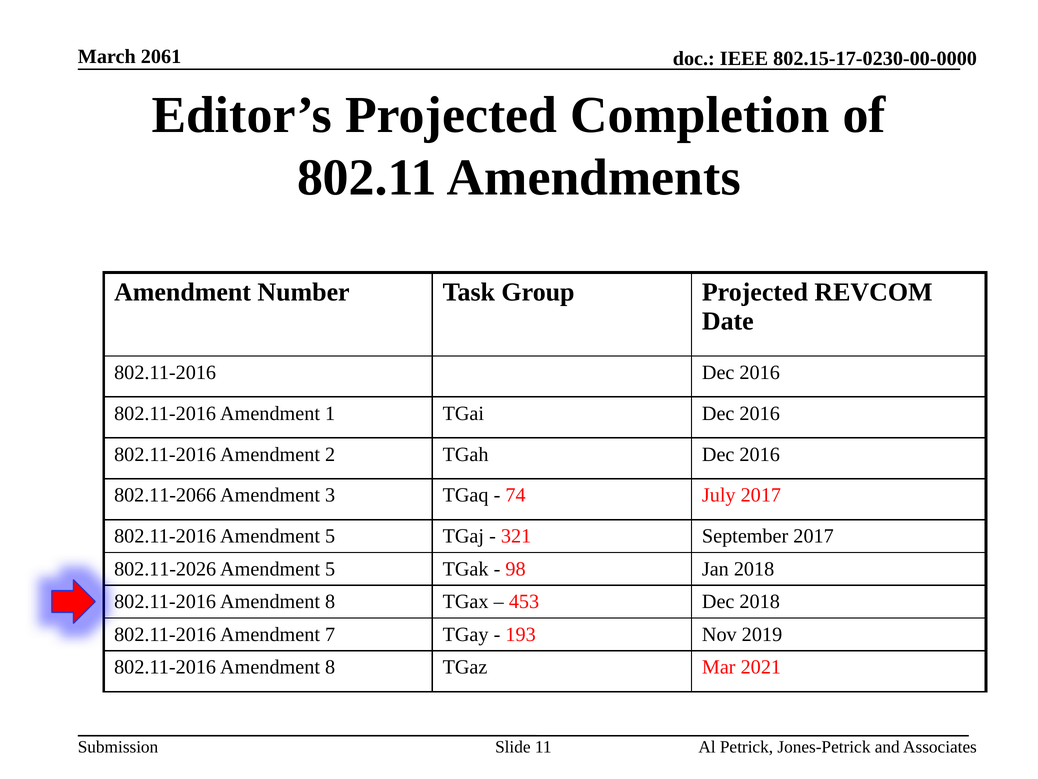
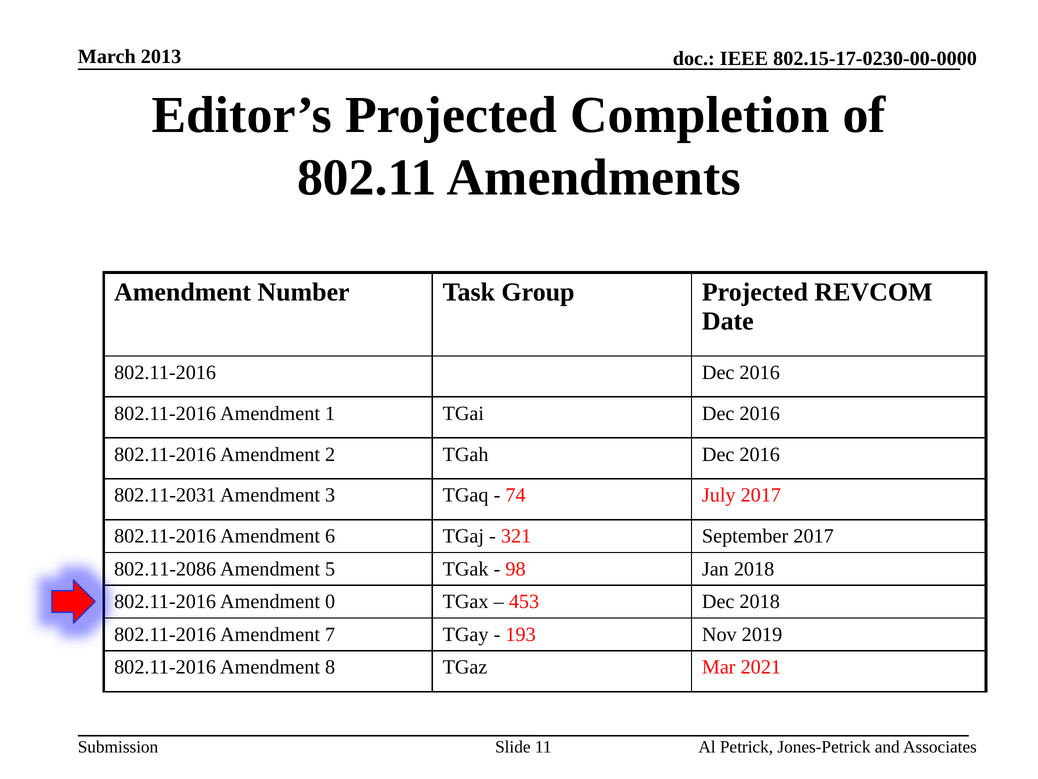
2061: 2061 -> 2013
802.11-2066: 802.11-2066 -> 802.11-2031
802.11-2016 Amendment 5: 5 -> 6
802.11-2026: 802.11-2026 -> 802.11-2086
8 at (330, 601): 8 -> 0
